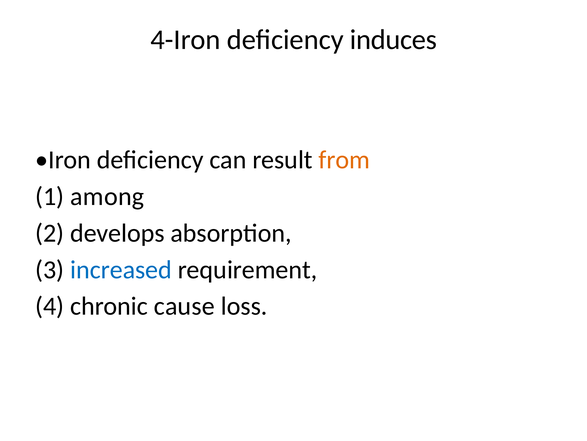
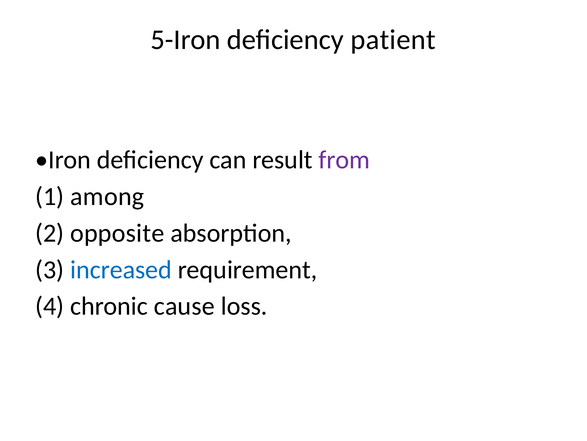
4-Iron: 4-Iron -> 5-Iron
induces: induces -> patient
from colour: orange -> purple
develops: develops -> opposite
